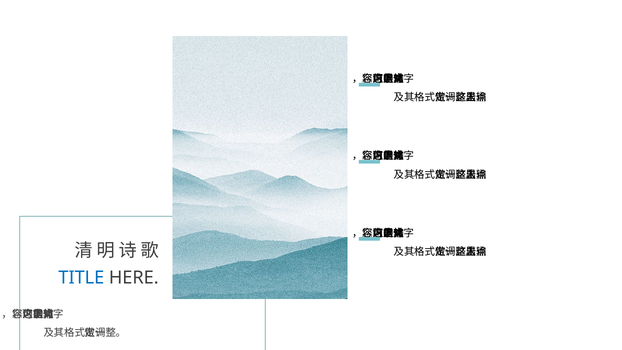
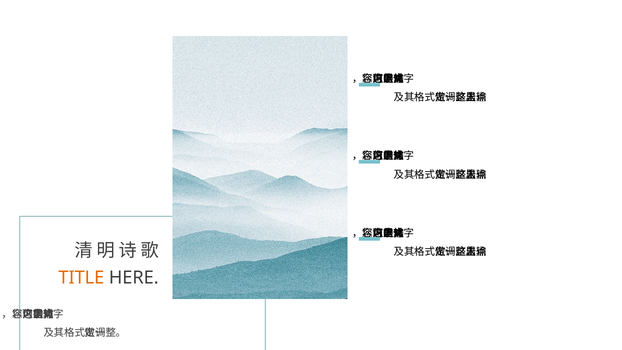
TITLE colour: blue -> orange
